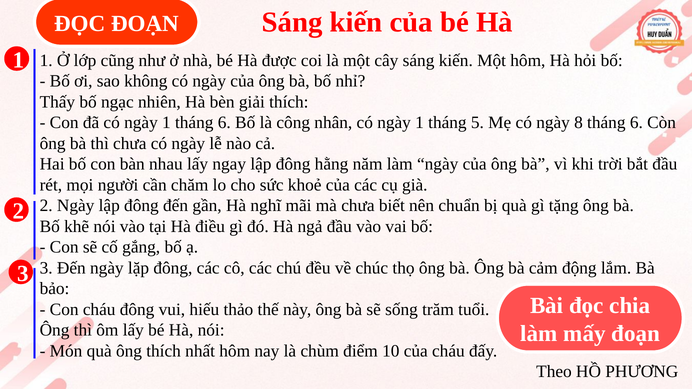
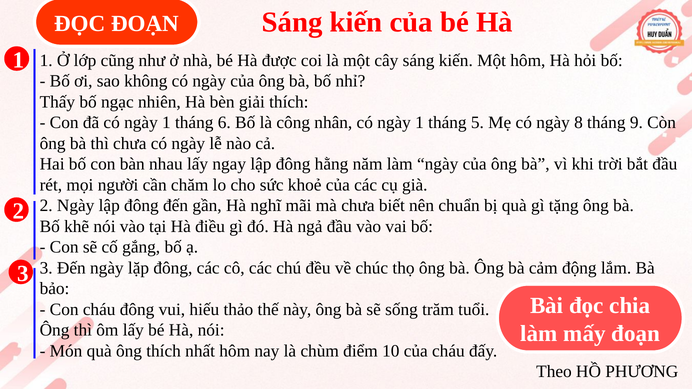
8 tháng 6: 6 -> 9
